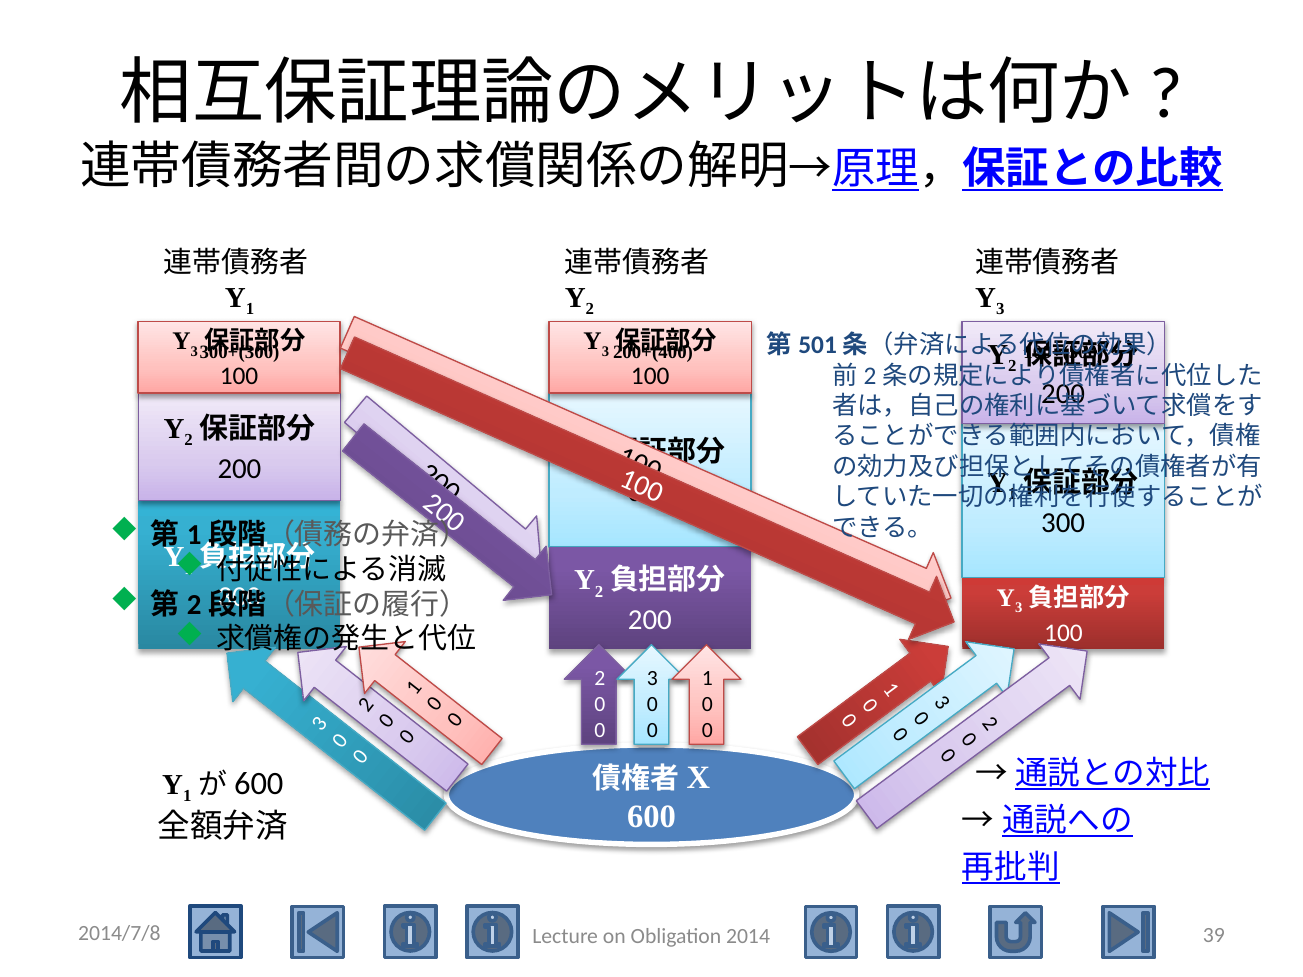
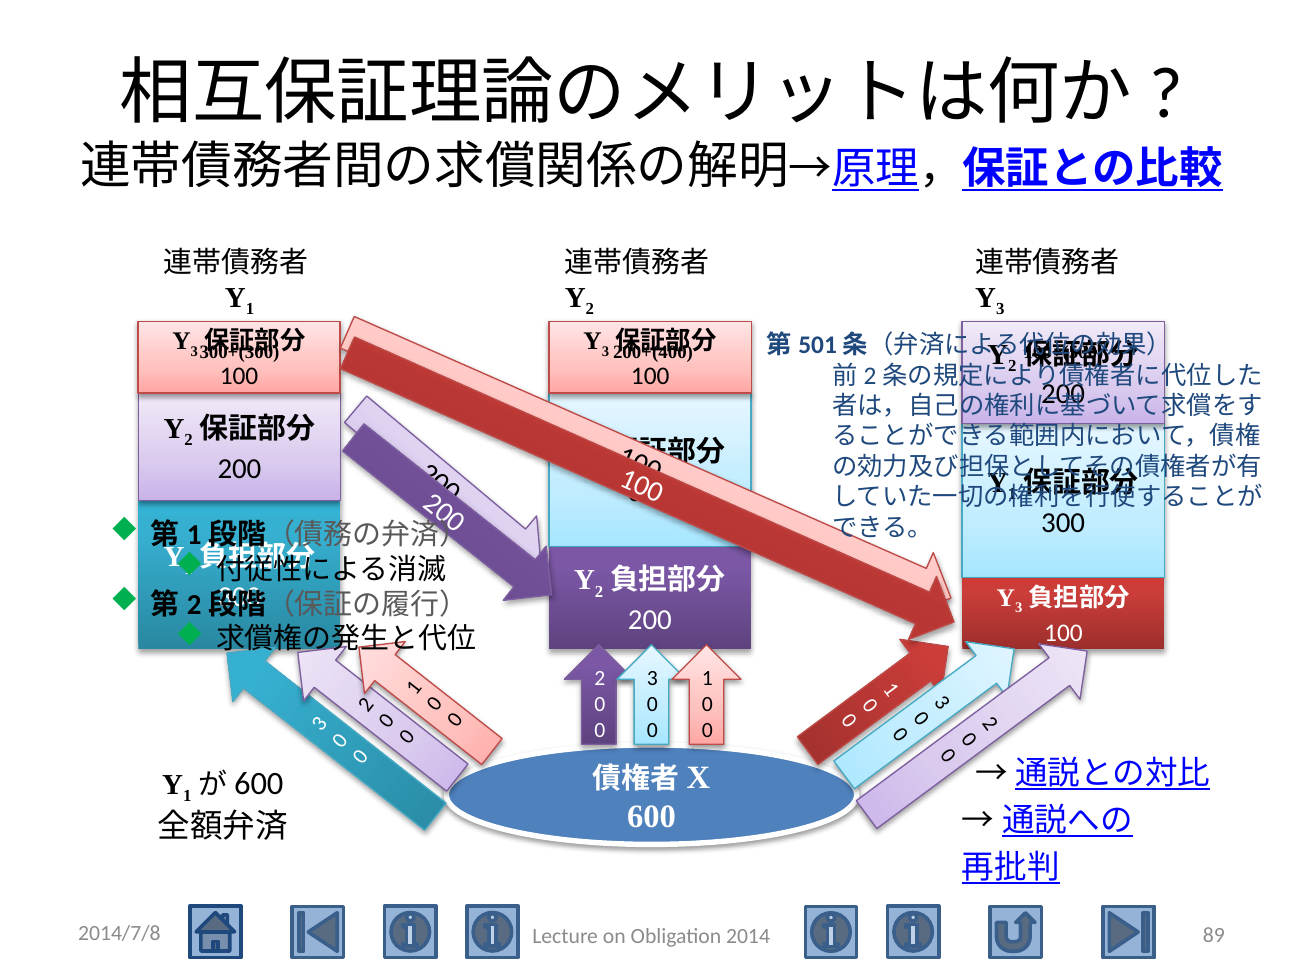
39: 39 -> 89
